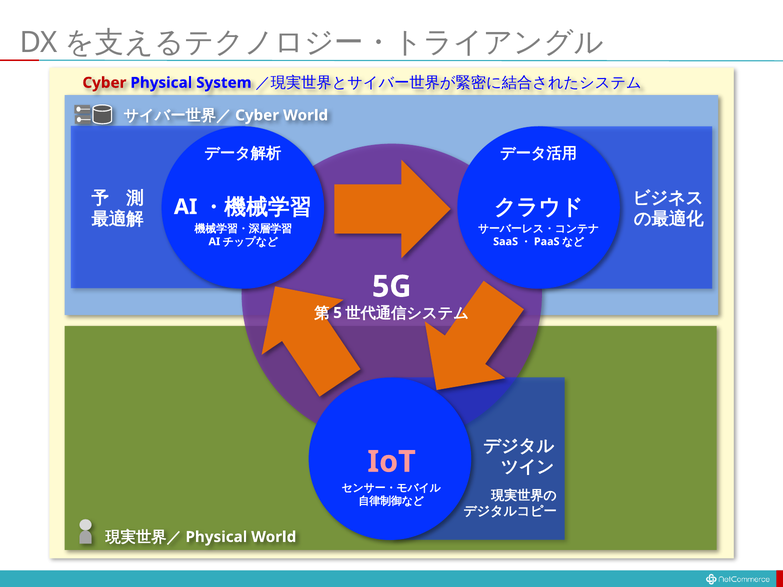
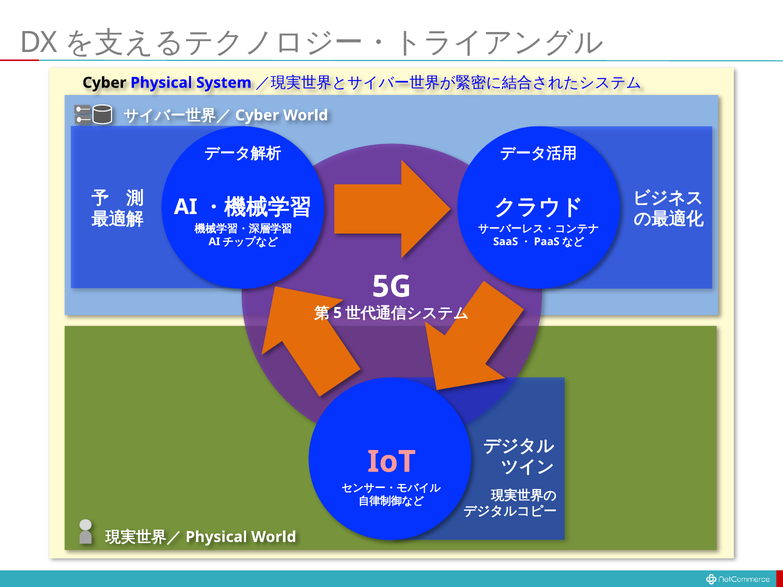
Cyber at (104, 83) colour: red -> black
